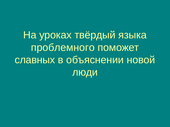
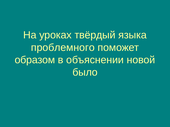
славных: славных -> образом
люди: люди -> было
